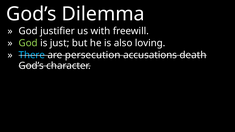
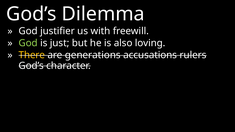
There colour: light blue -> yellow
persecution: persecution -> generations
death: death -> rulers
